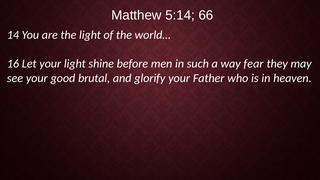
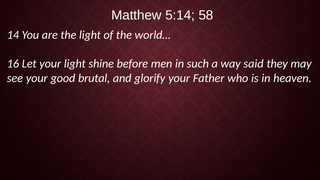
66: 66 -> 58
fear: fear -> said
